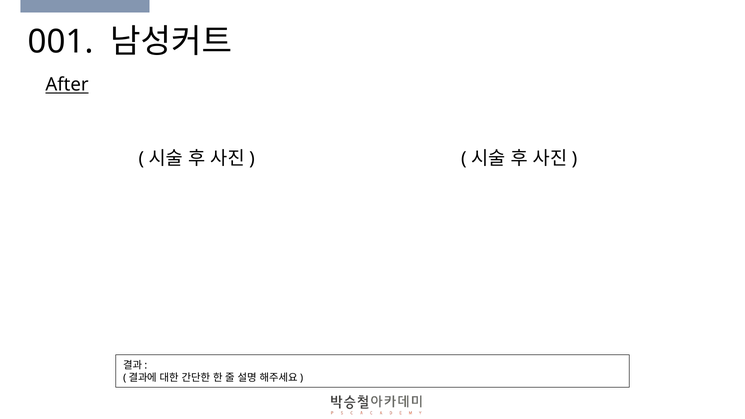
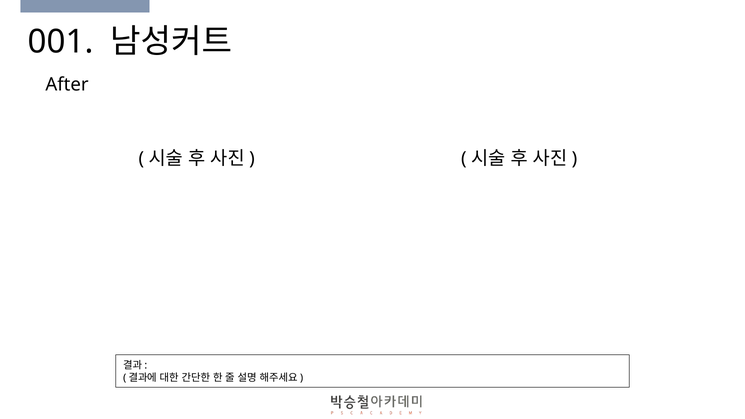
After underline: present -> none
